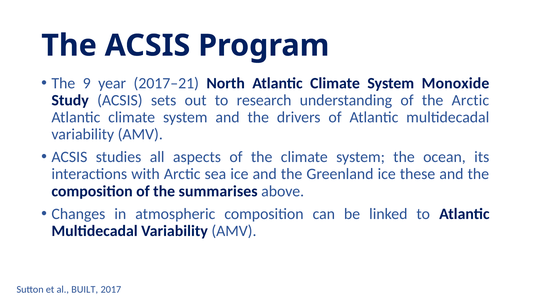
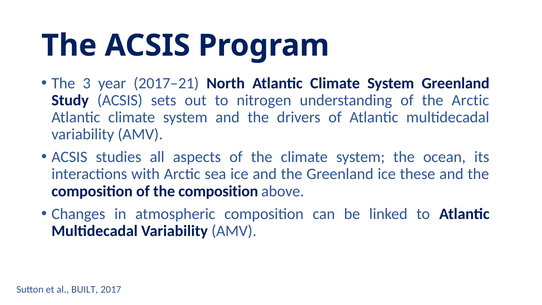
9: 9 -> 3
System Monoxide: Monoxide -> Greenland
research: research -> nitrogen
of the summarises: summarises -> composition
